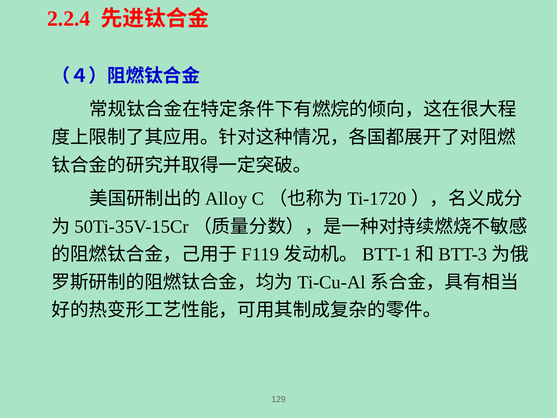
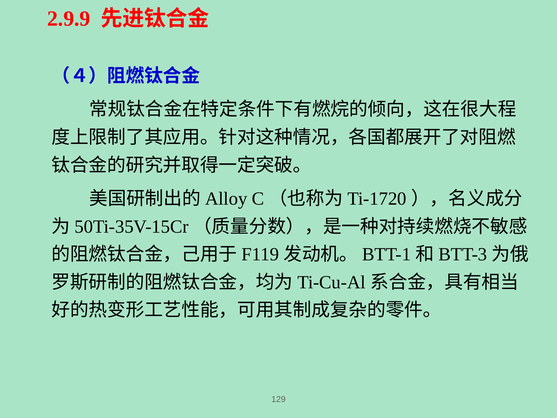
2.2.4: 2.2.4 -> 2.9.9
